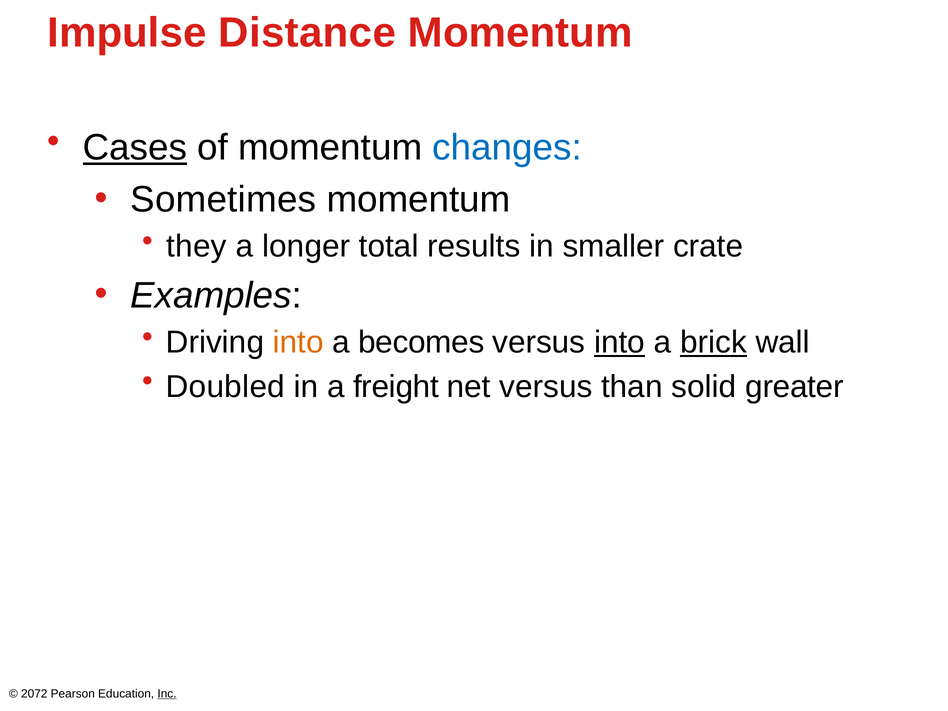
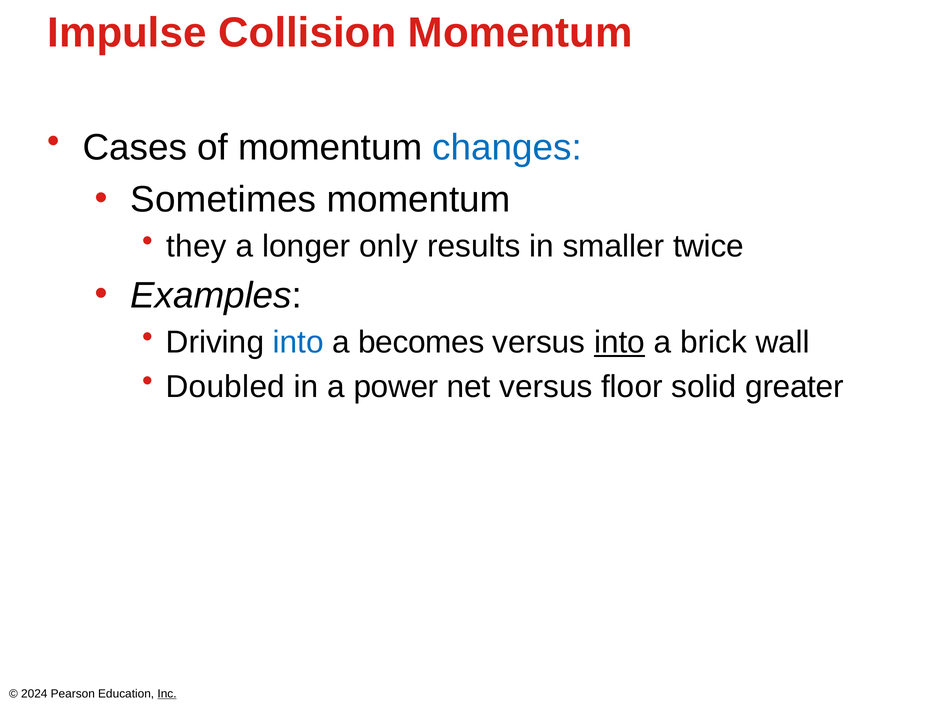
Distance: Distance -> Collision
Cases underline: present -> none
total: total -> only
crate: crate -> twice
into at (298, 342) colour: orange -> blue
brick underline: present -> none
freight: freight -> power
than: than -> floor
2072: 2072 -> 2024
